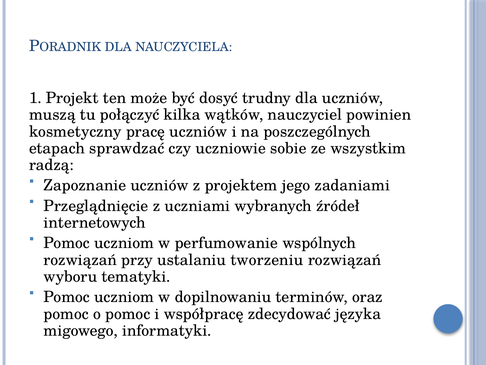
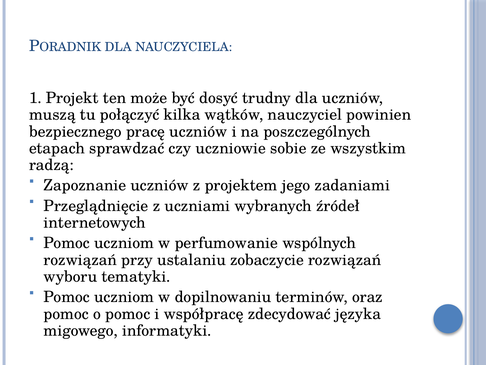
kosmetyczny: kosmetyczny -> bezpiecznego
tworzeniu: tworzeniu -> zobaczycie
